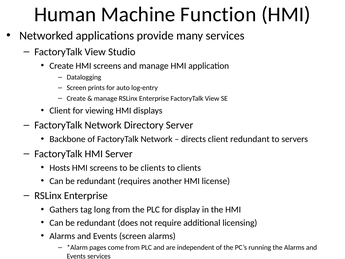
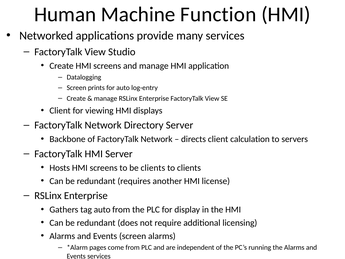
client redundant: redundant -> calculation
tag long: long -> auto
